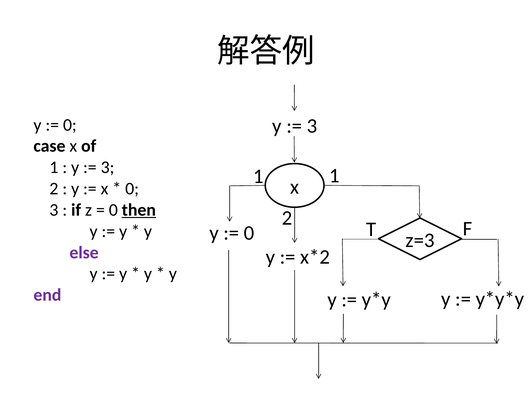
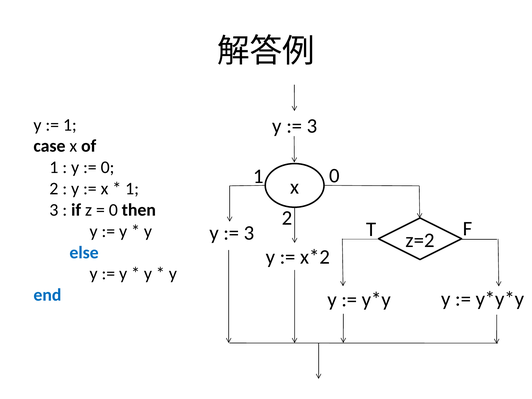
0 at (70, 125): 0 -> 1
3 at (108, 167): 3 -> 0
1 1: 1 -> 0
0 at (132, 189): 0 -> 1
then underline: present -> none
0 at (249, 233): 0 -> 3
z=3: z=3 -> z=2
else colour: purple -> blue
end colour: purple -> blue
